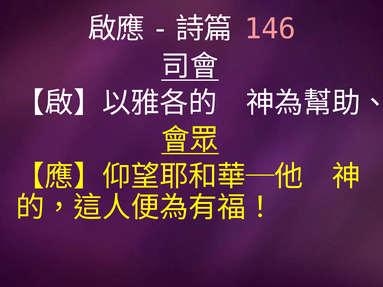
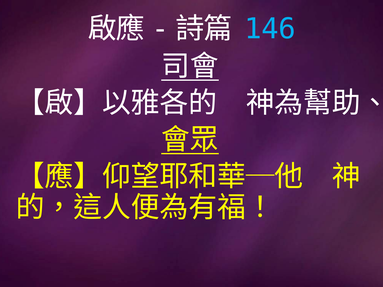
146 colour: pink -> light blue
